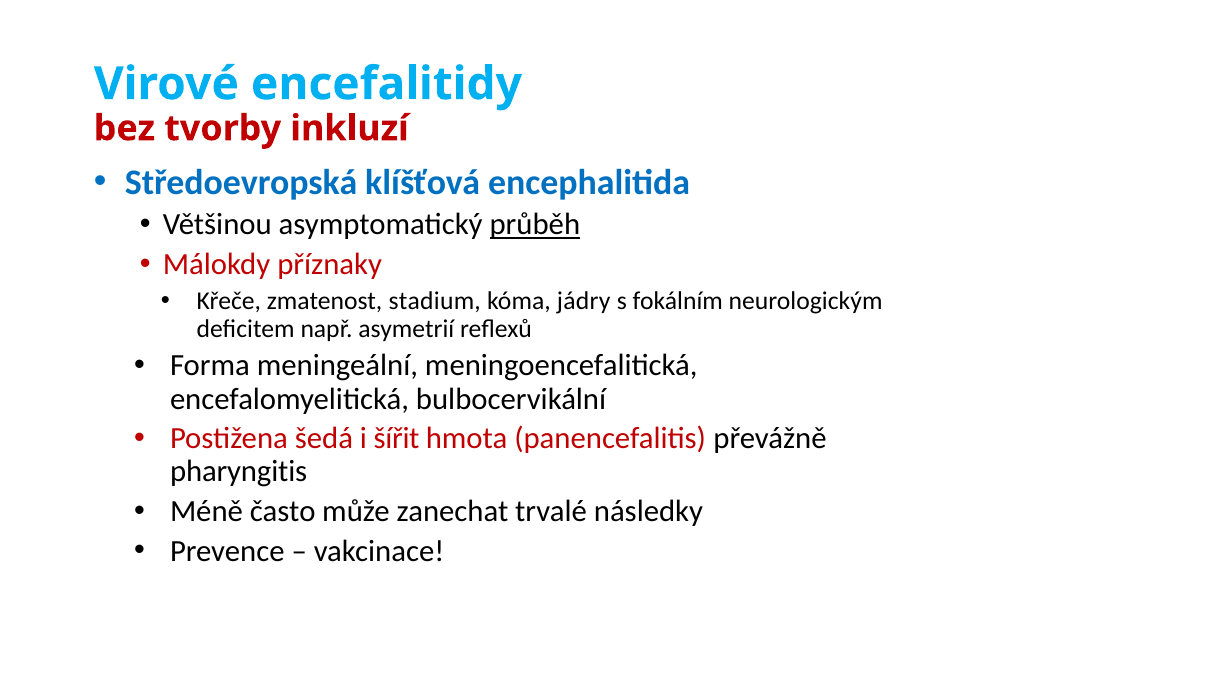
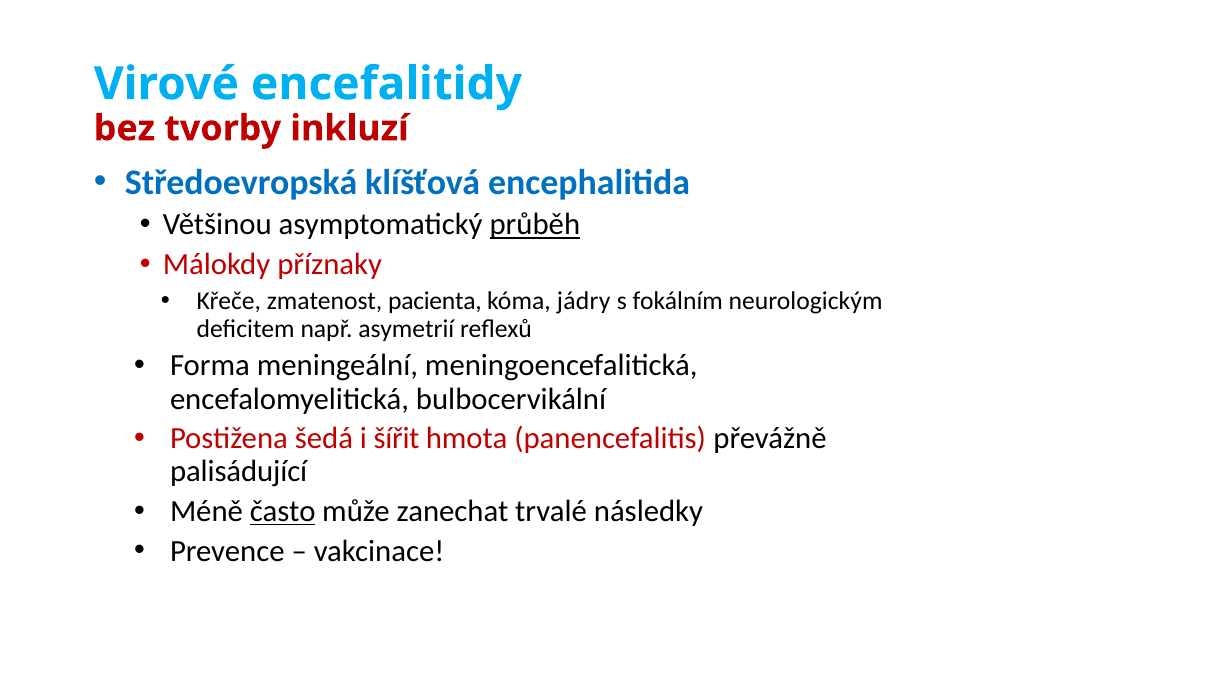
stadium: stadium -> pacienta
pharyngitis: pharyngitis -> palisádující
často underline: none -> present
